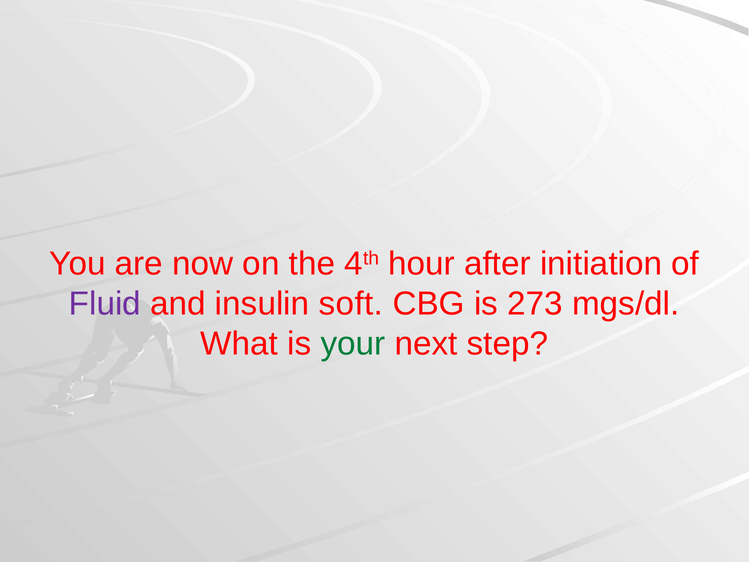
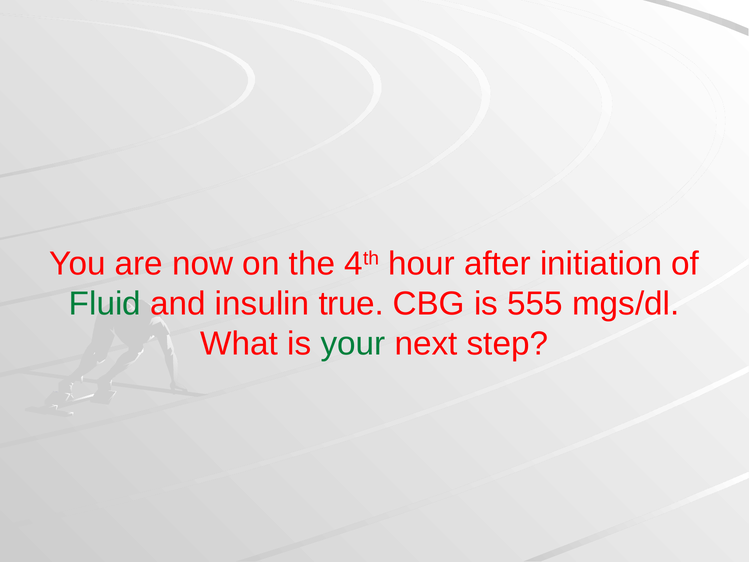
Fluid colour: purple -> green
soft: soft -> true
273: 273 -> 555
